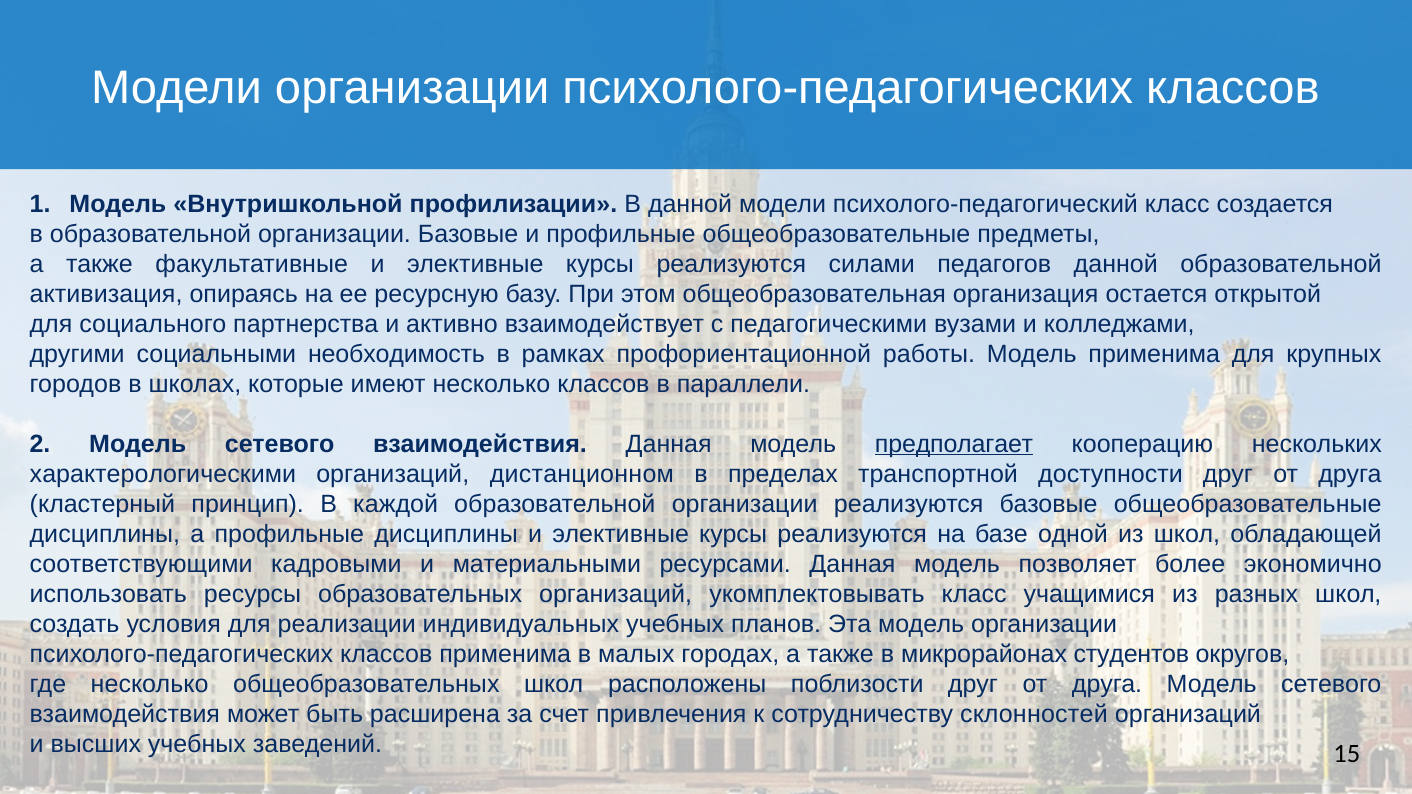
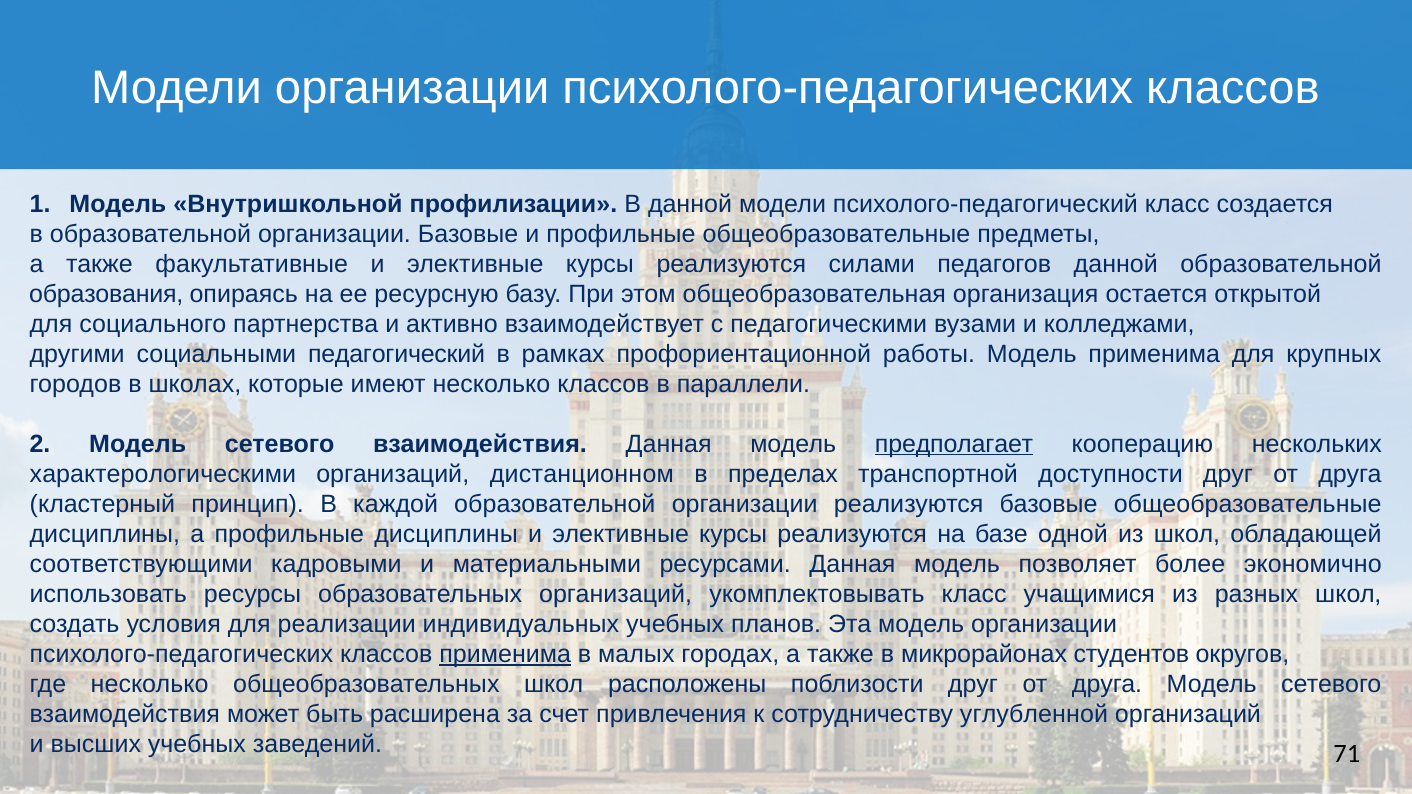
активизация: активизация -> образования
необходимость: необходимость -> педагогический
применима at (505, 654) underline: none -> present
склонностей: склонностей -> углубленной
15: 15 -> 71
